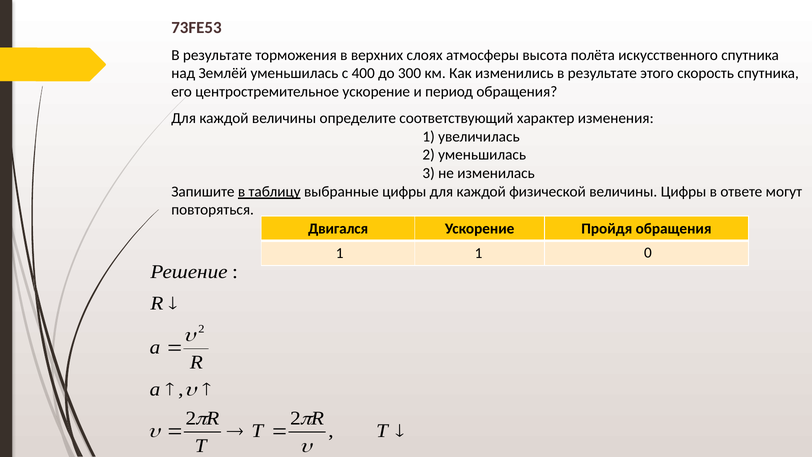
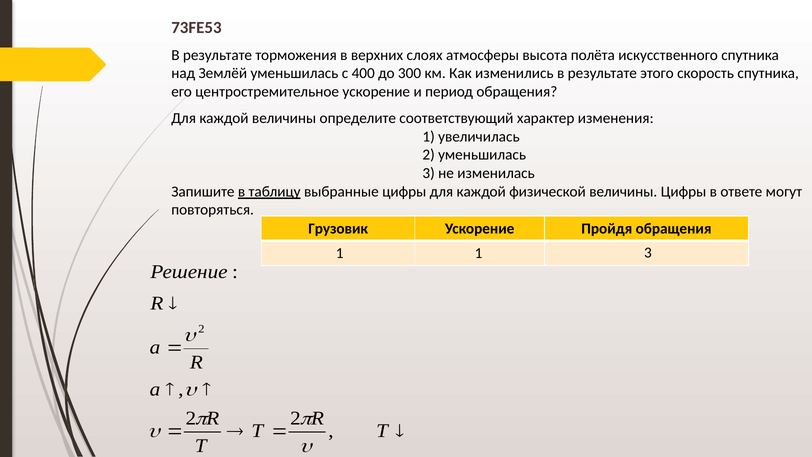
Двигался: Двигался -> Грузовик
1 0: 0 -> 3
